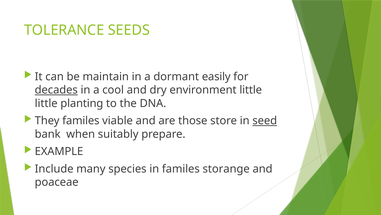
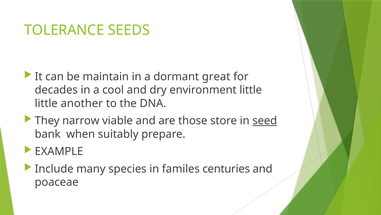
easily: easily -> great
decades underline: present -> none
planting: planting -> another
They familes: familes -> narrow
storange: storange -> centuries
